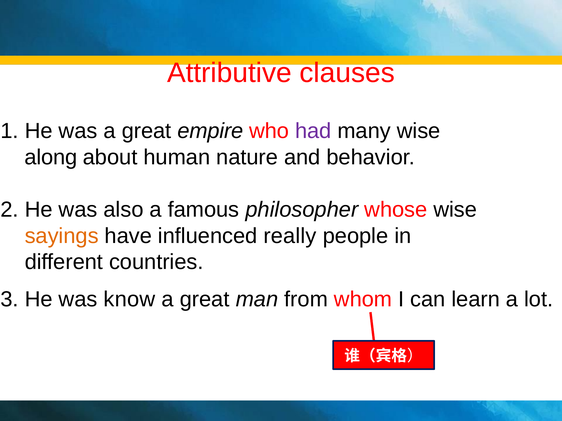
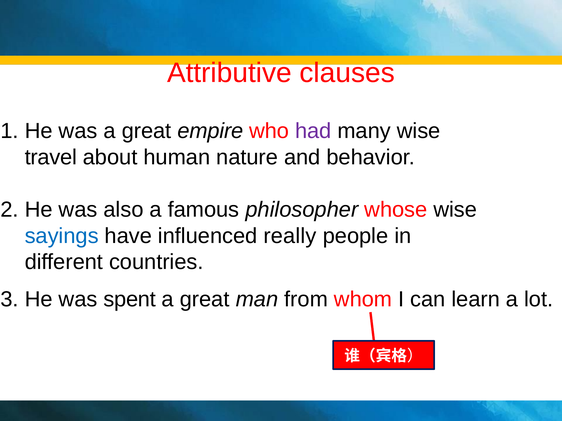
along: along -> travel
sayings colour: orange -> blue
know: know -> spent
